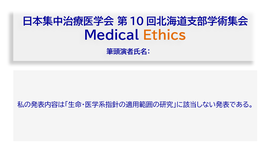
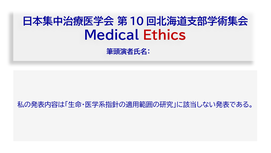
Ethics colour: orange -> red
